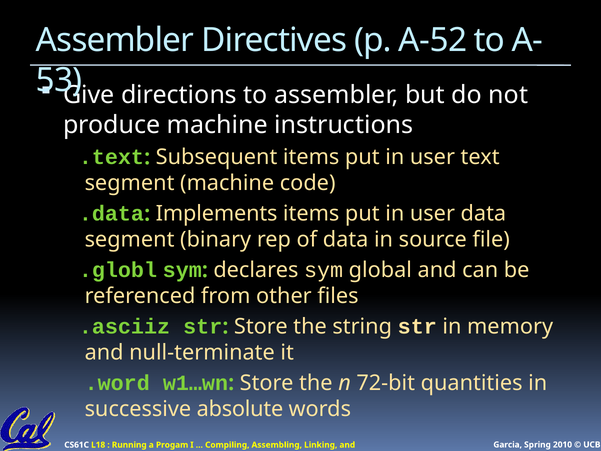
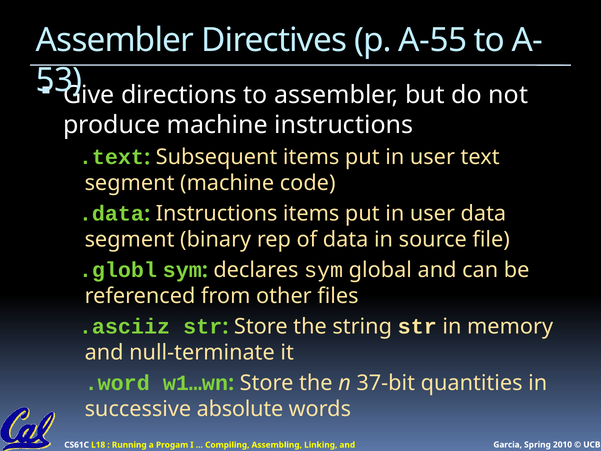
A-52: A-52 -> A-55
Implements at (217, 213): Implements -> Instructions
72-bit: 72-bit -> 37-bit
